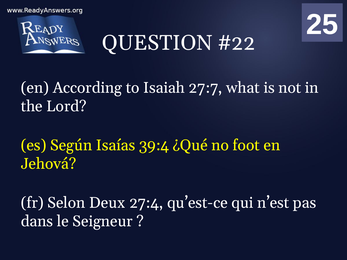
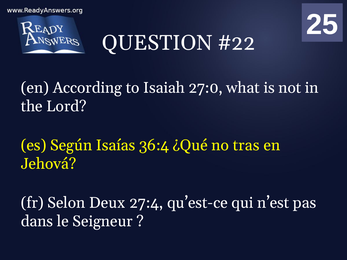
27:7: 27:7 -> 27:0
39:4: 39:4 -> 36:4
foot: foot -> tras
